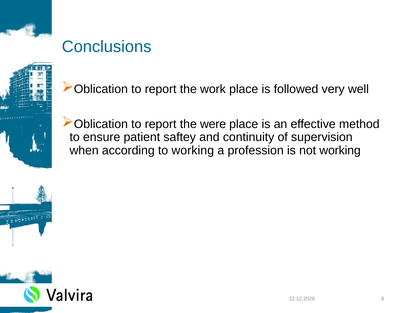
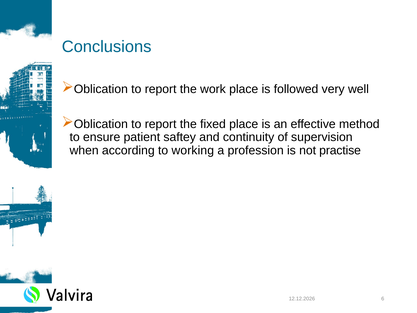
were: were -> fixed
not working: working -> practise
